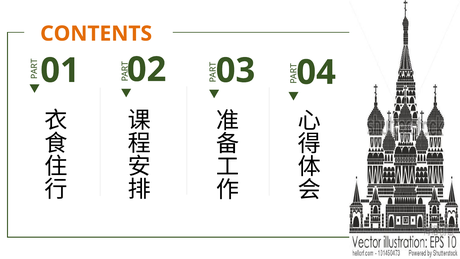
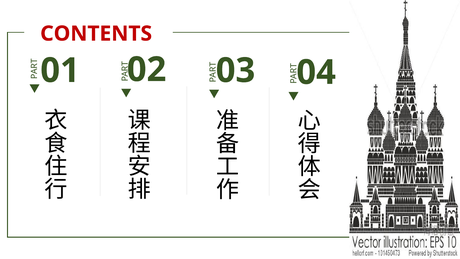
CONTENTS colour: orange -> red
